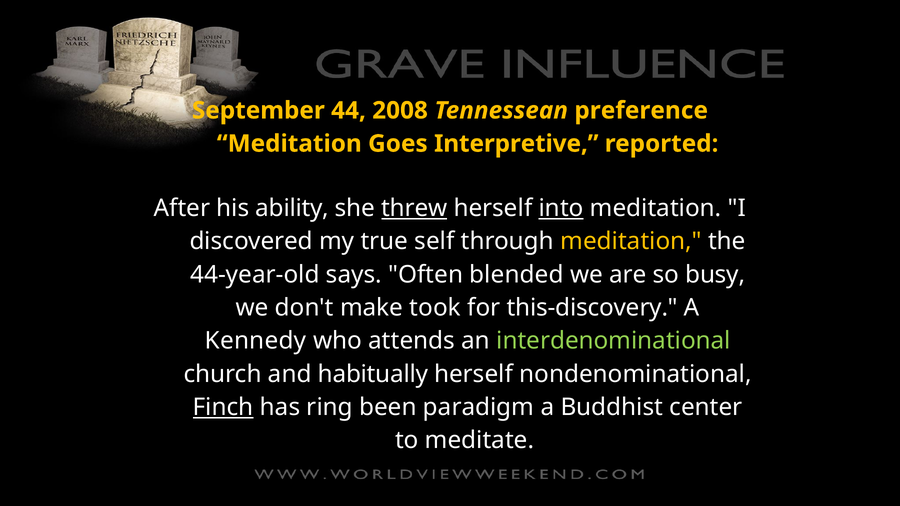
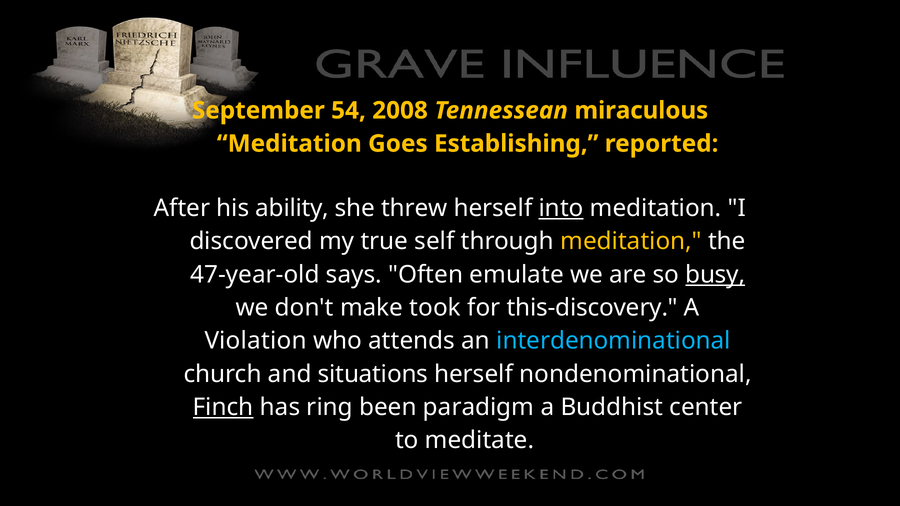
44: 44 -> 54
preference: preference -> miraculous
Interpretive: Interpretive -> Establishing
threw underline: present -> none
44-year-old: 44-year-old -> 47-year-old
blended: blended -> emulate
busy underline: none -> present
Kennedy: Kennedy -> Violation
interdenominational colour: light green -> light blue
habitually: habitually -> situations
